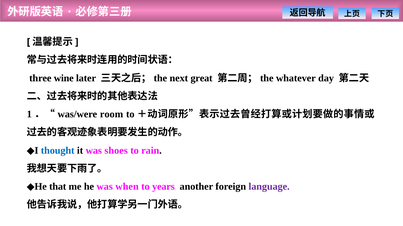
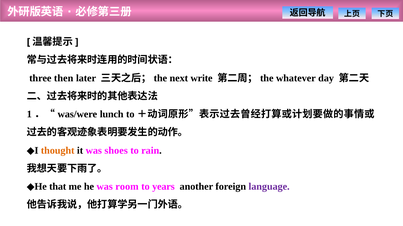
wine: wine -> then
great: great -> write
room: room -> lunch
thought colour: blue -> orange
when: when -> room
